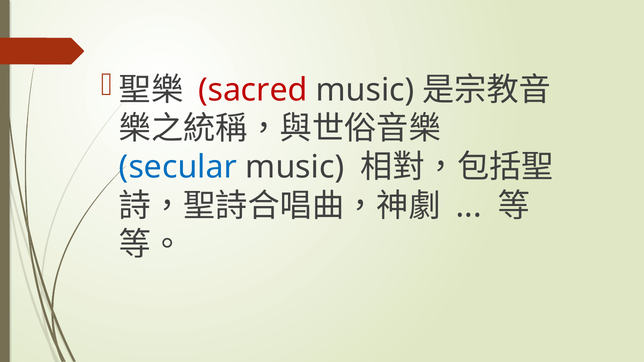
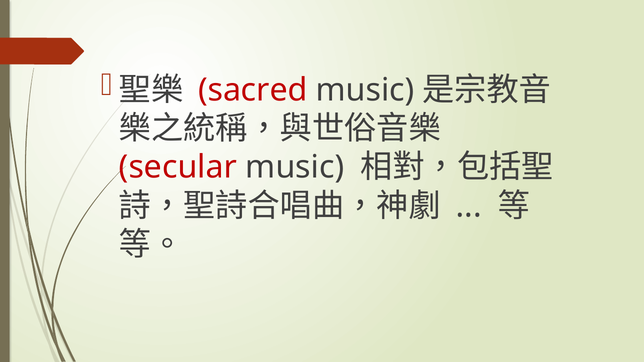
secular colour: blue -> red
